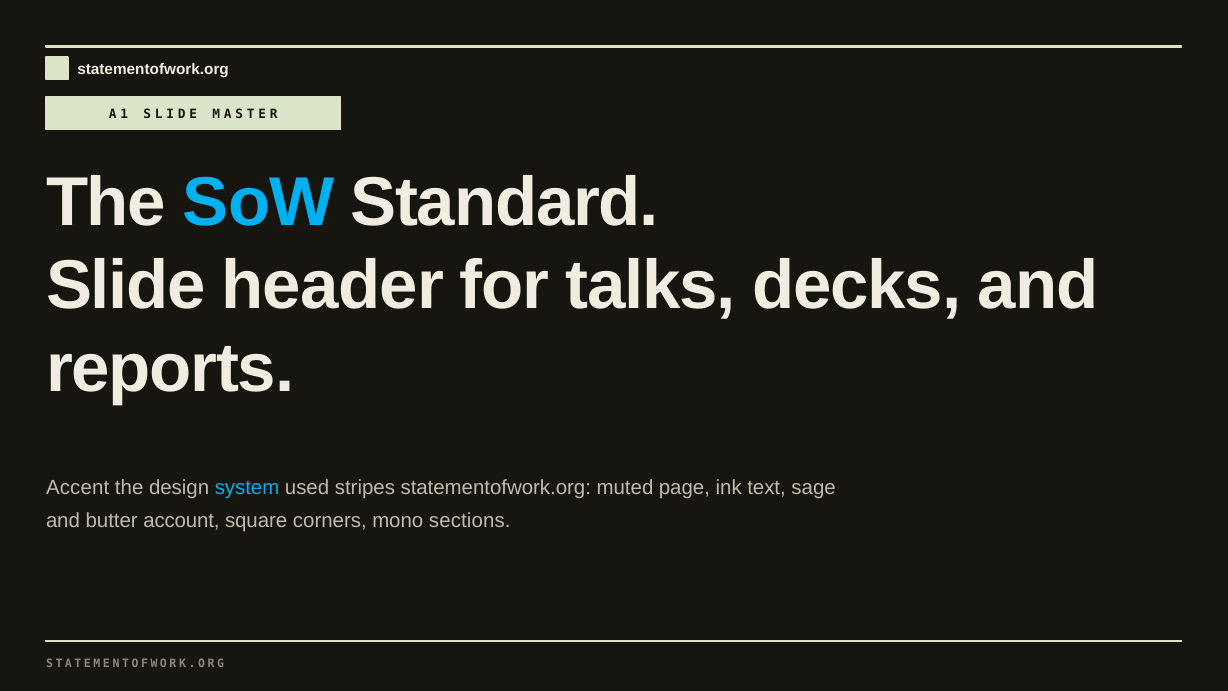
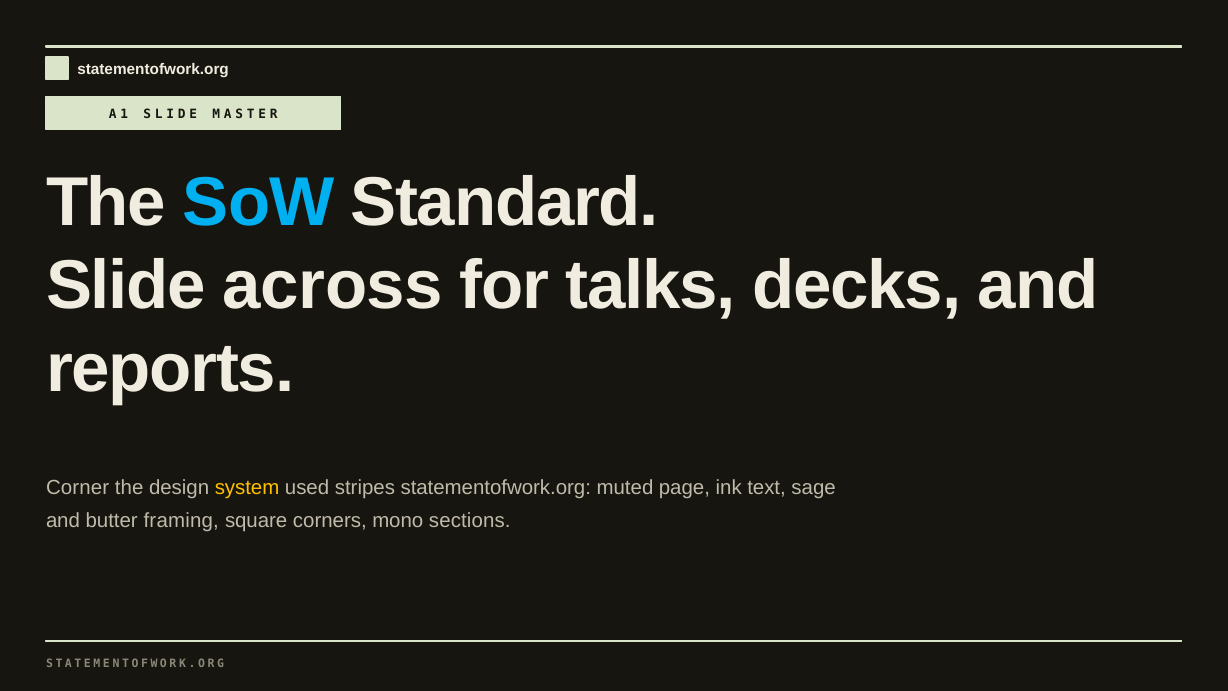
header: header -> across
Accent: Accent -> Corner
system colour: light blue -> yellow
account: account -> framing
